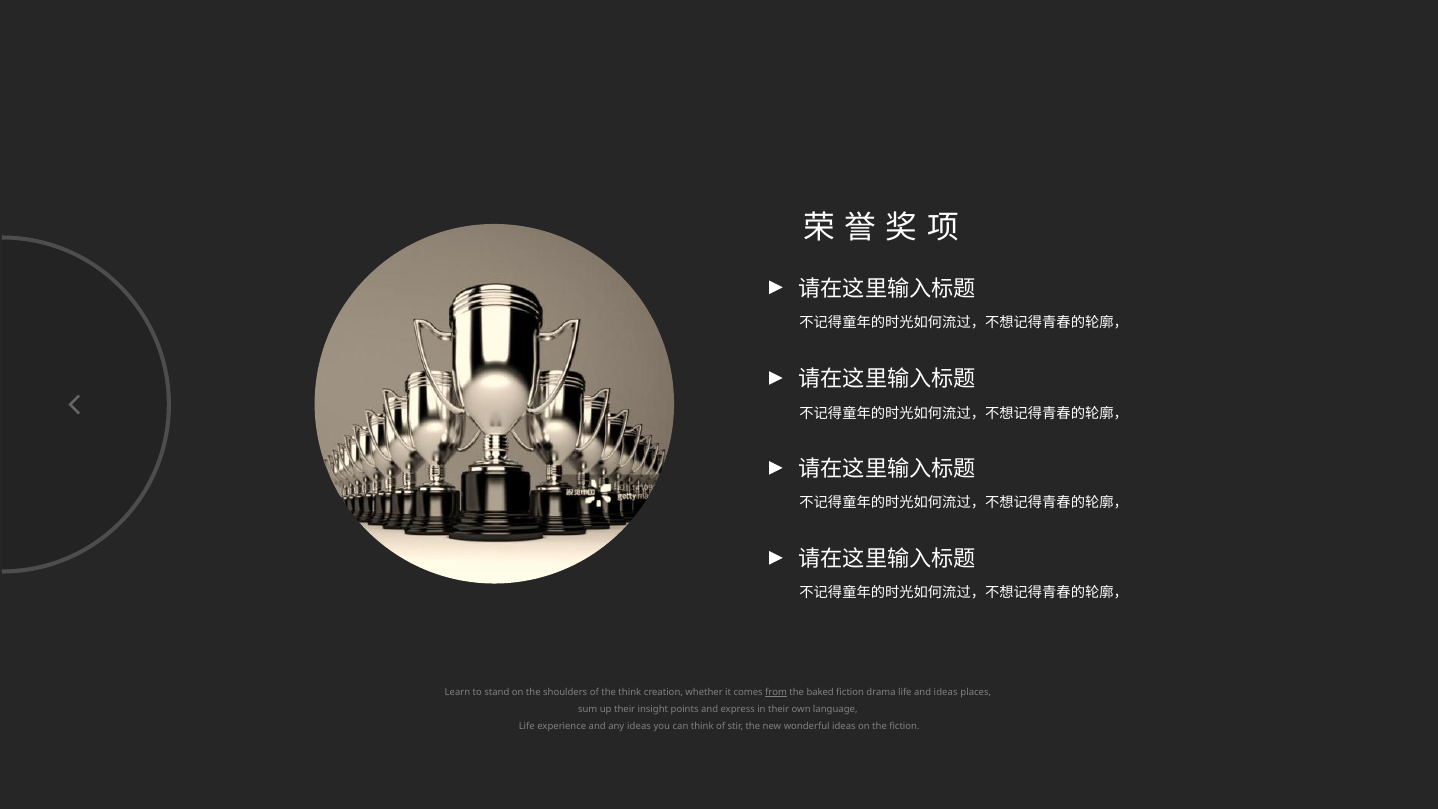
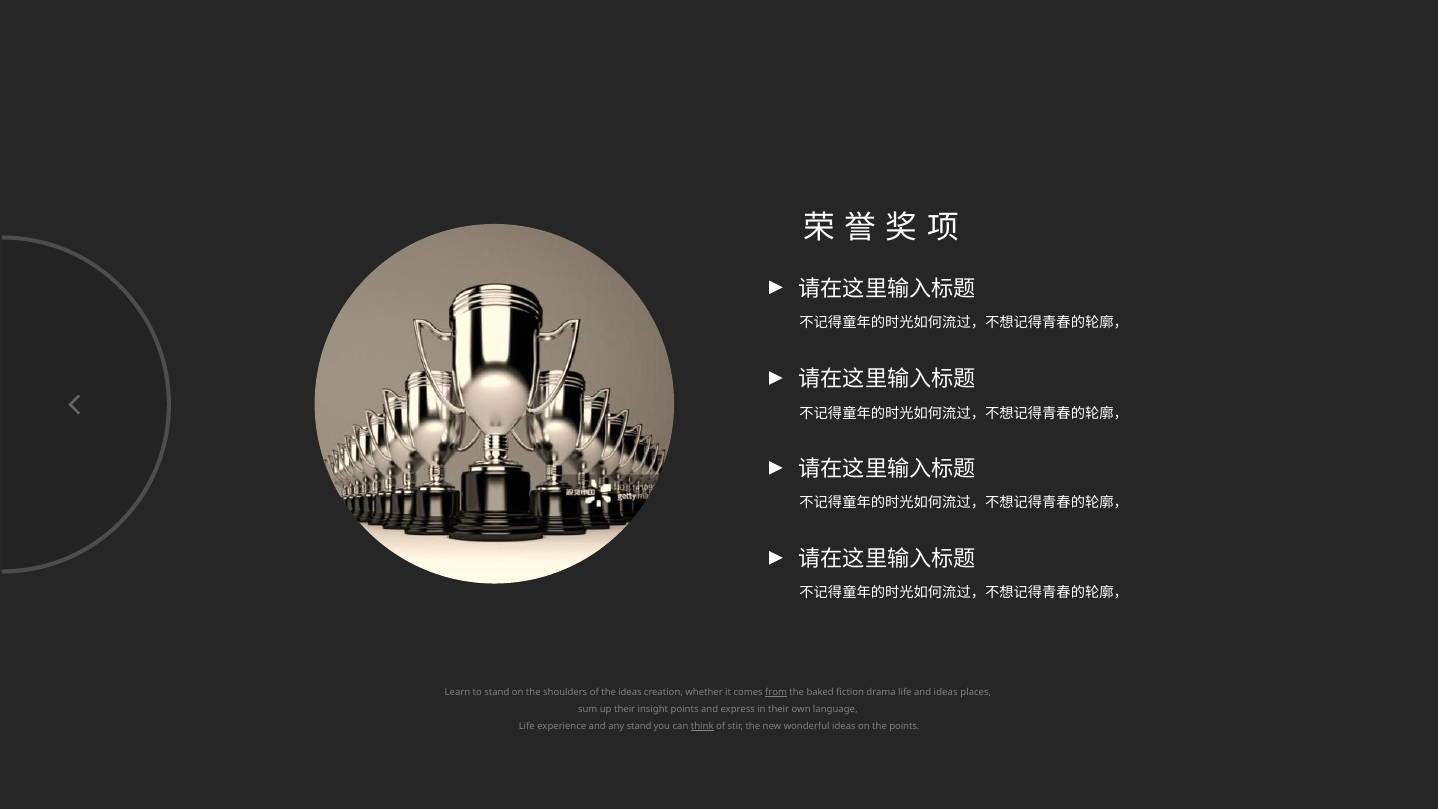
the think: think -> ideas
any ideas: ideas -> stand
think at (702, 726) underline: none -> present
the fiction: fiction -> points
